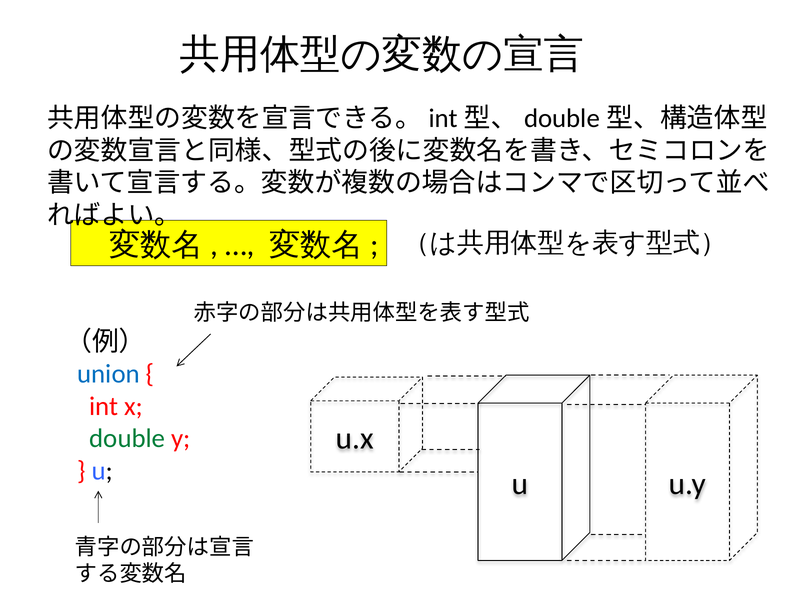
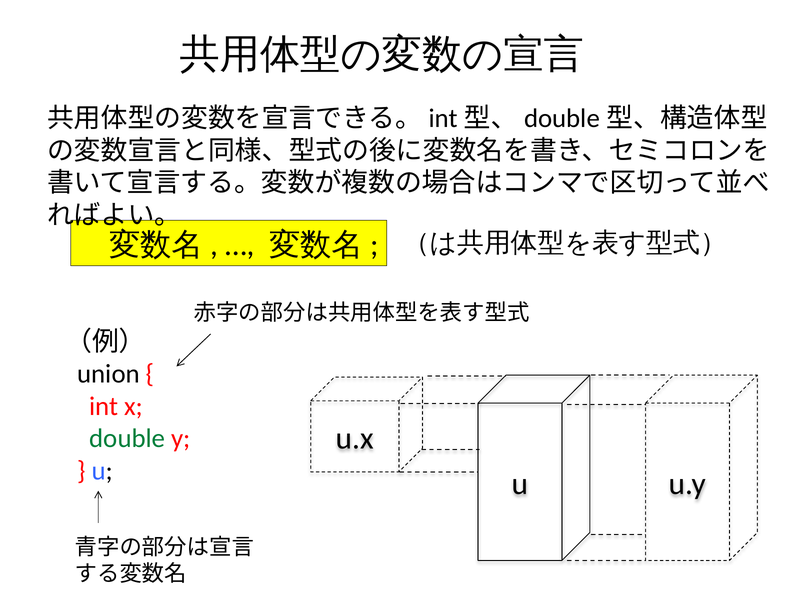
union colour: blue -> black
